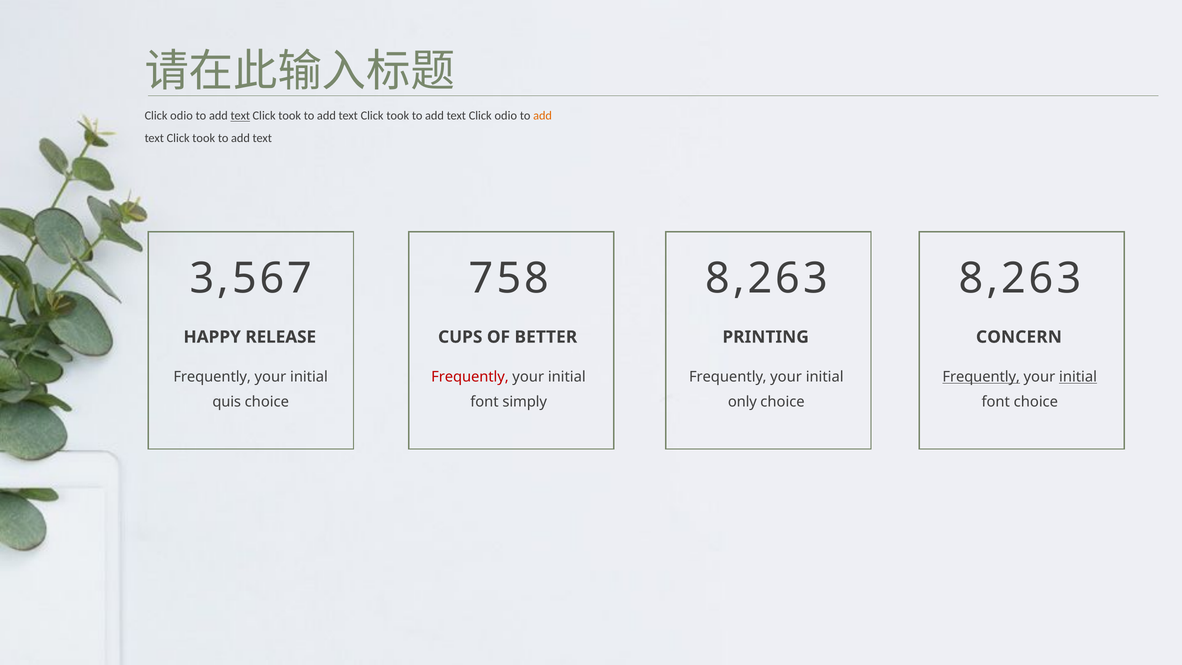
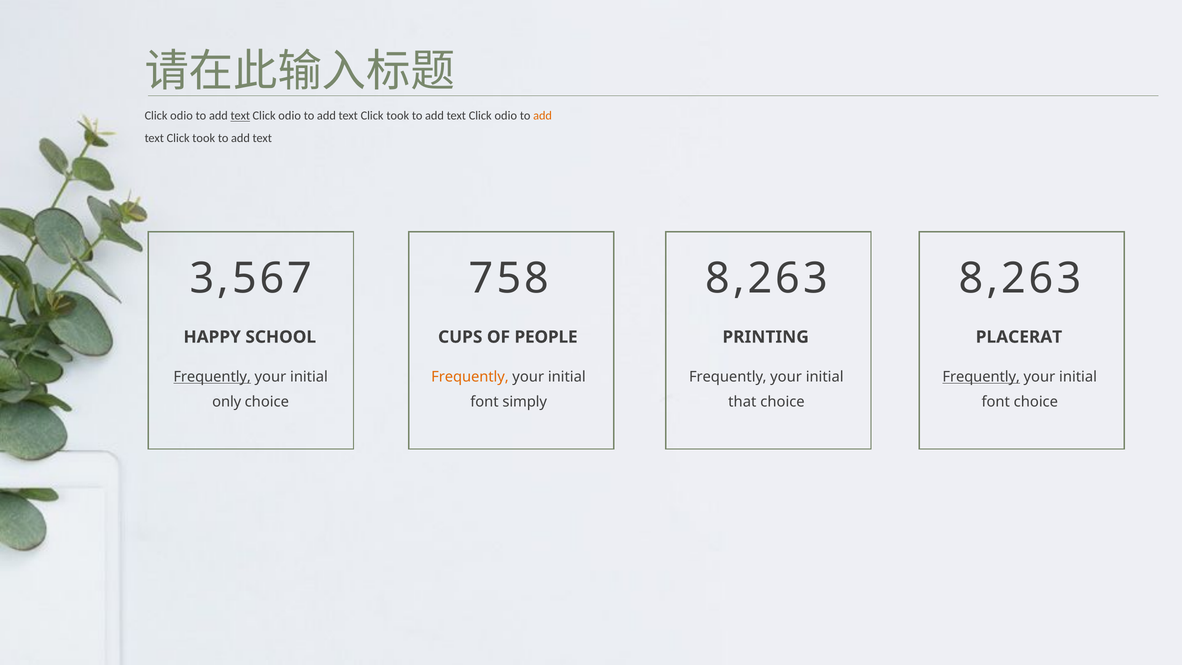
took at (290, 116): took -> odio
RELEASE: RELEASE -> SCHOOL
BETTER: BETTER -> PEOPLE
CONCERN: CONCERN -> PLACERAT
Frequently at (212, 377) underline: none -> present
Frequently at (470, 377) colour: red -> orange
initial at (1078, 377) underline: present -> none
quis: quis -> only
only: only -> that
